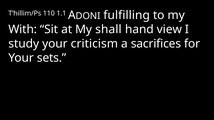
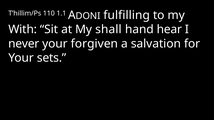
view: view -> hear
study: study -> never
criticism: criticism -> forgiven
sacrifices: sacrifices -> salvation
